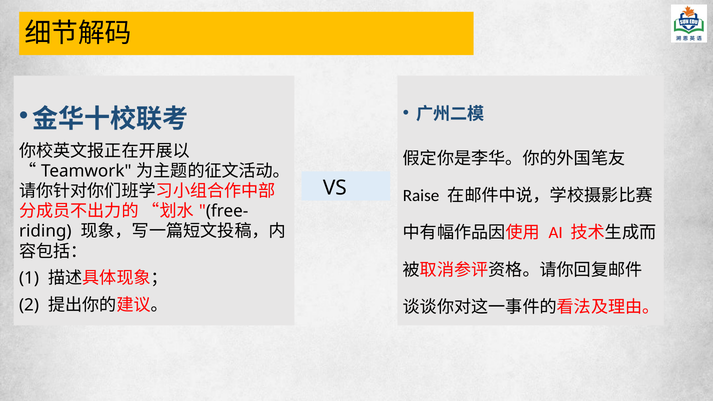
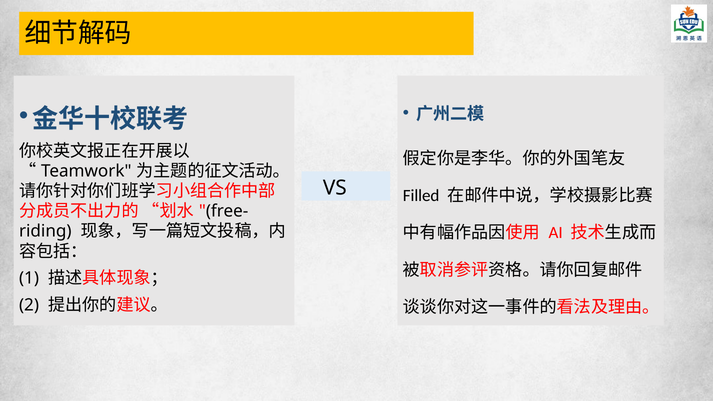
Raise: Raise -> Filled
